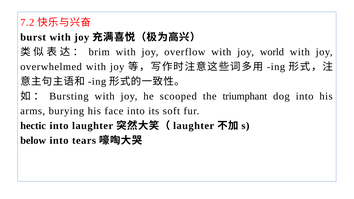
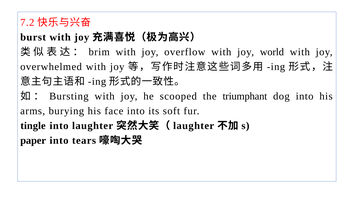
hectic: hectic -> tingle
below: below -> paper
